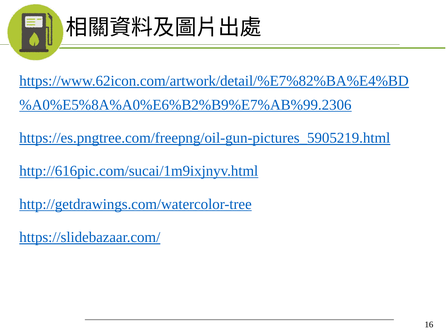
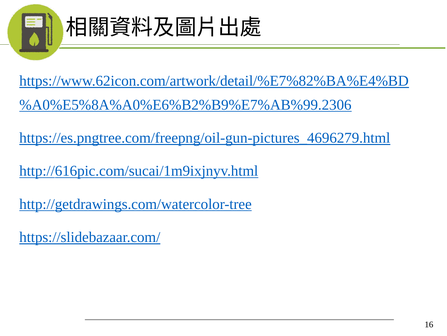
https://es.pngtree.com/freepng/oil-gun-pictures_5905219.html: https://es.pngtree.com/freepng/oil-gun-pictures_5905219.html -> https://es.pngtree.com/freepng/oil-gun-pictures_4696279.html
